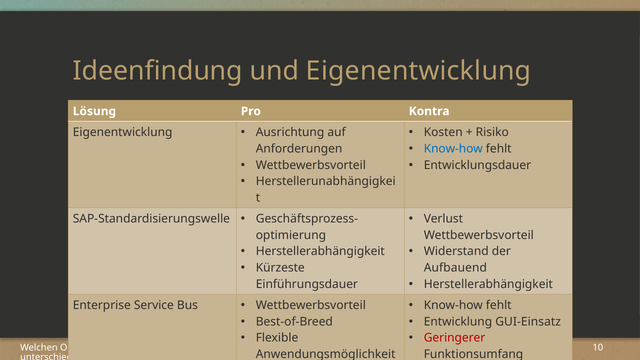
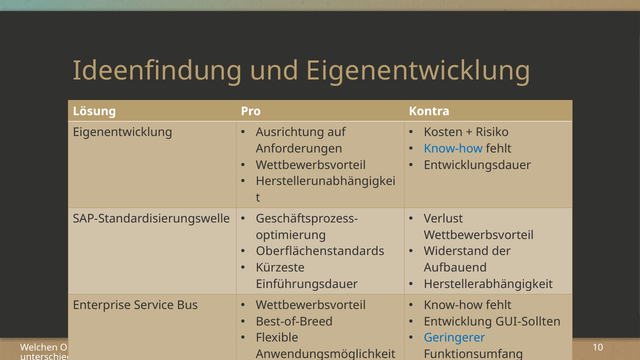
Herstellerabhängigkeit at (320, 251): Herstellerabhängigkeit -> Oberflächenstandards
GUI-Einsatz: GUI-Einsatz -> GUI-Sollten
Geringerer colour: red -> blue
